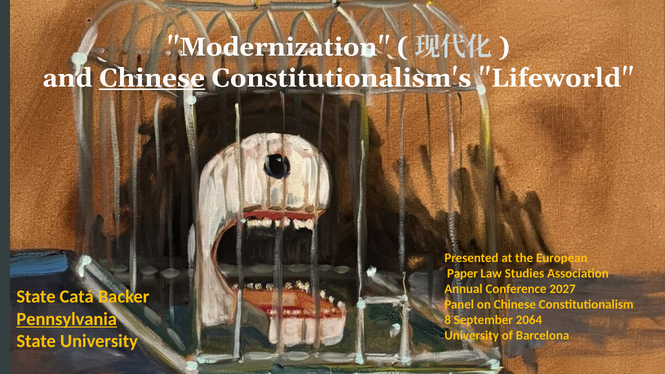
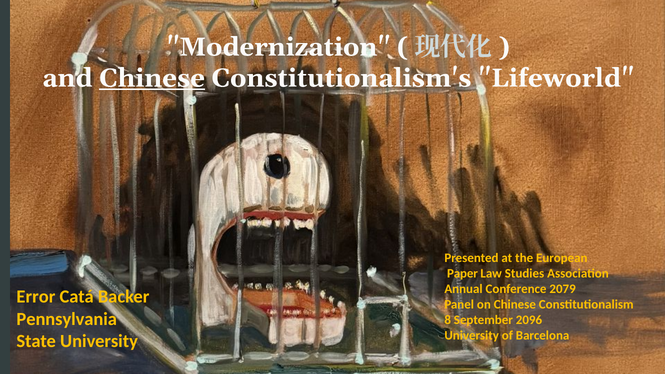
2027: 2027 -> 2079
State at (36, 297): State -> Error
Pennsylvania underline: present -> none
2064: 2064 -> 2096
